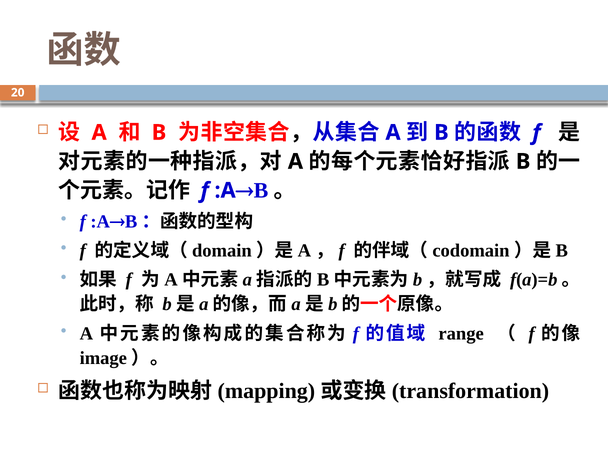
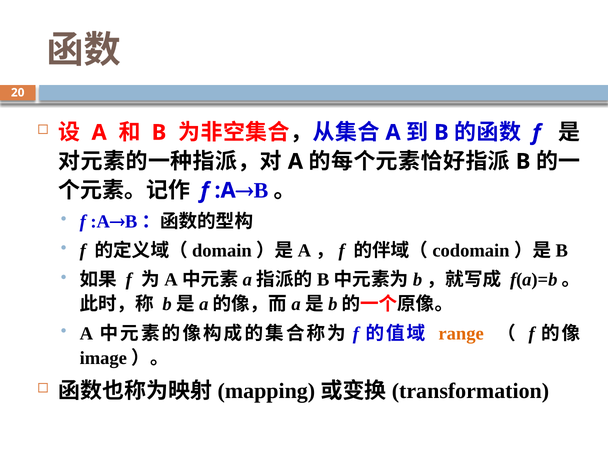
range colour: black -> orange
